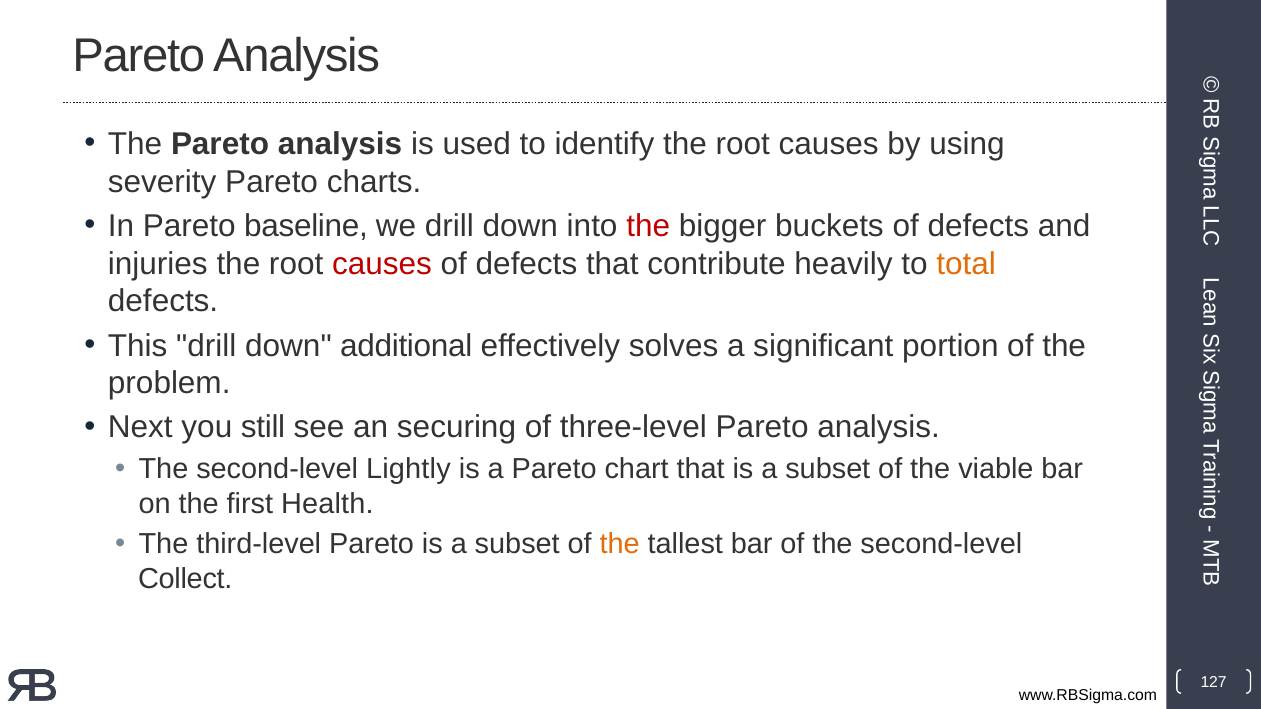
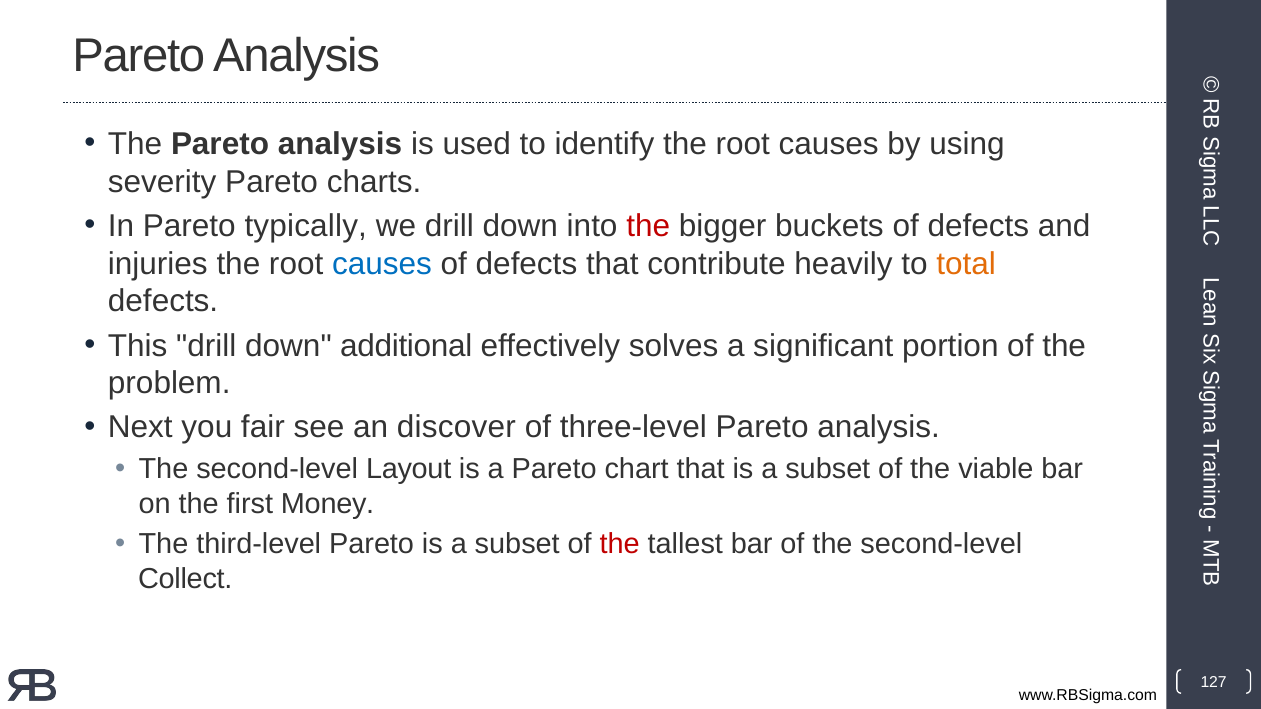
baseline: baseline -> typically
causes at (382, 264) colour: red -> blue
still: still -> fair
securing: securing -> discover
Lightly: Lightly -> Layout
Health: Health -> Money
the at (620, 545) colour: orange -> red
